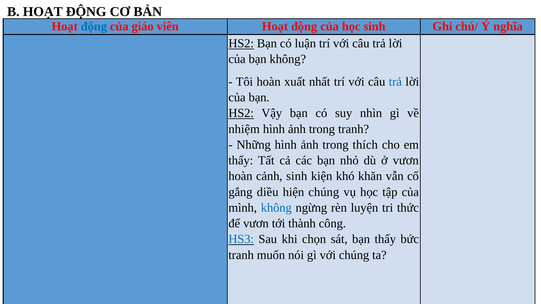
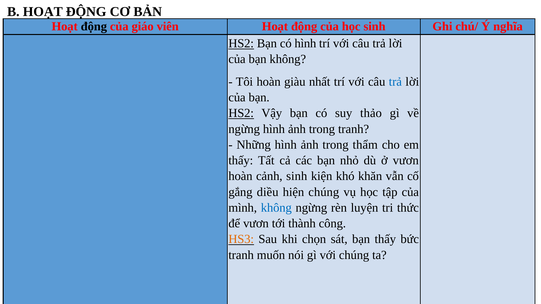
động at (94, 27) colour: blue -> black
có luận: luận -> hình
xuất: xuất -> giàu
nhìn: nhìn -> thảo
nhiệm at (244, 129): nhiệm -> ngừng
thích: thích -> thẩm
HS3 colour: blue -> orange
